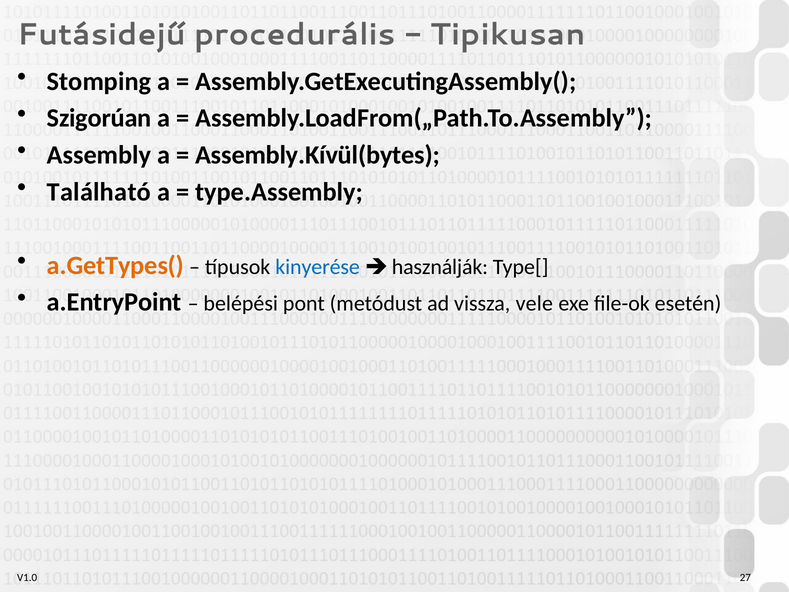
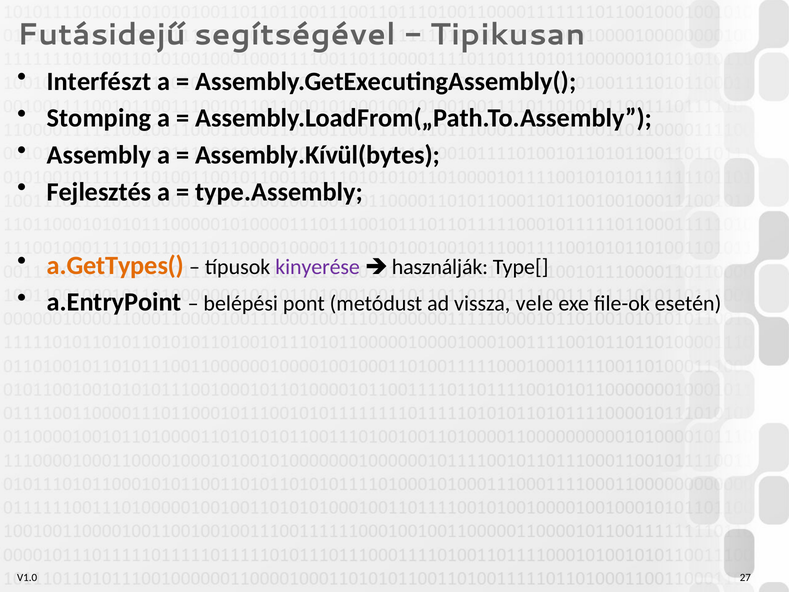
procedurális: procedurális -> segítségével
Stomping: Stomping -> Interfészt
Szigorúan: Szigorúan -> Stomping
Található: Található -> Fejlesztés
kinyerése colour: blue -> purple
